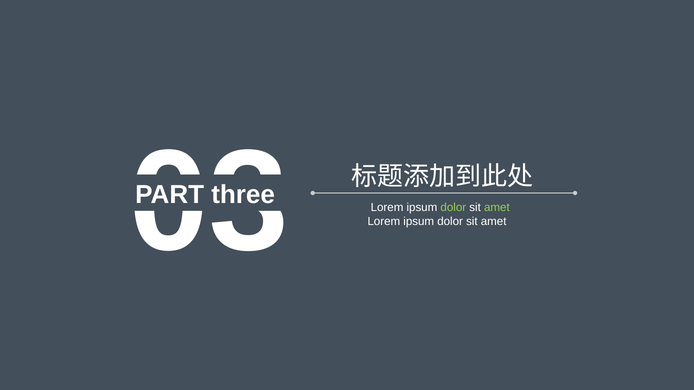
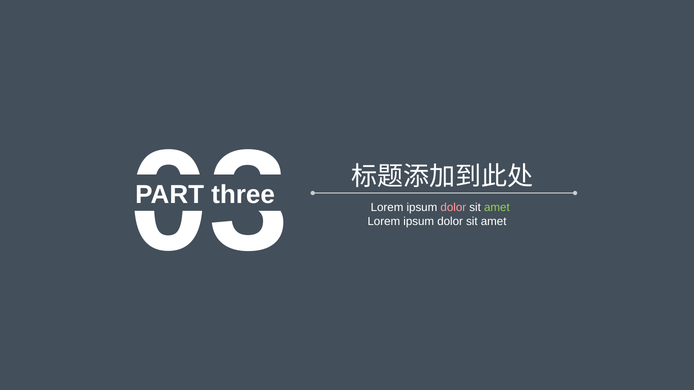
dolor at (453, 208) colour: light green -> pink
